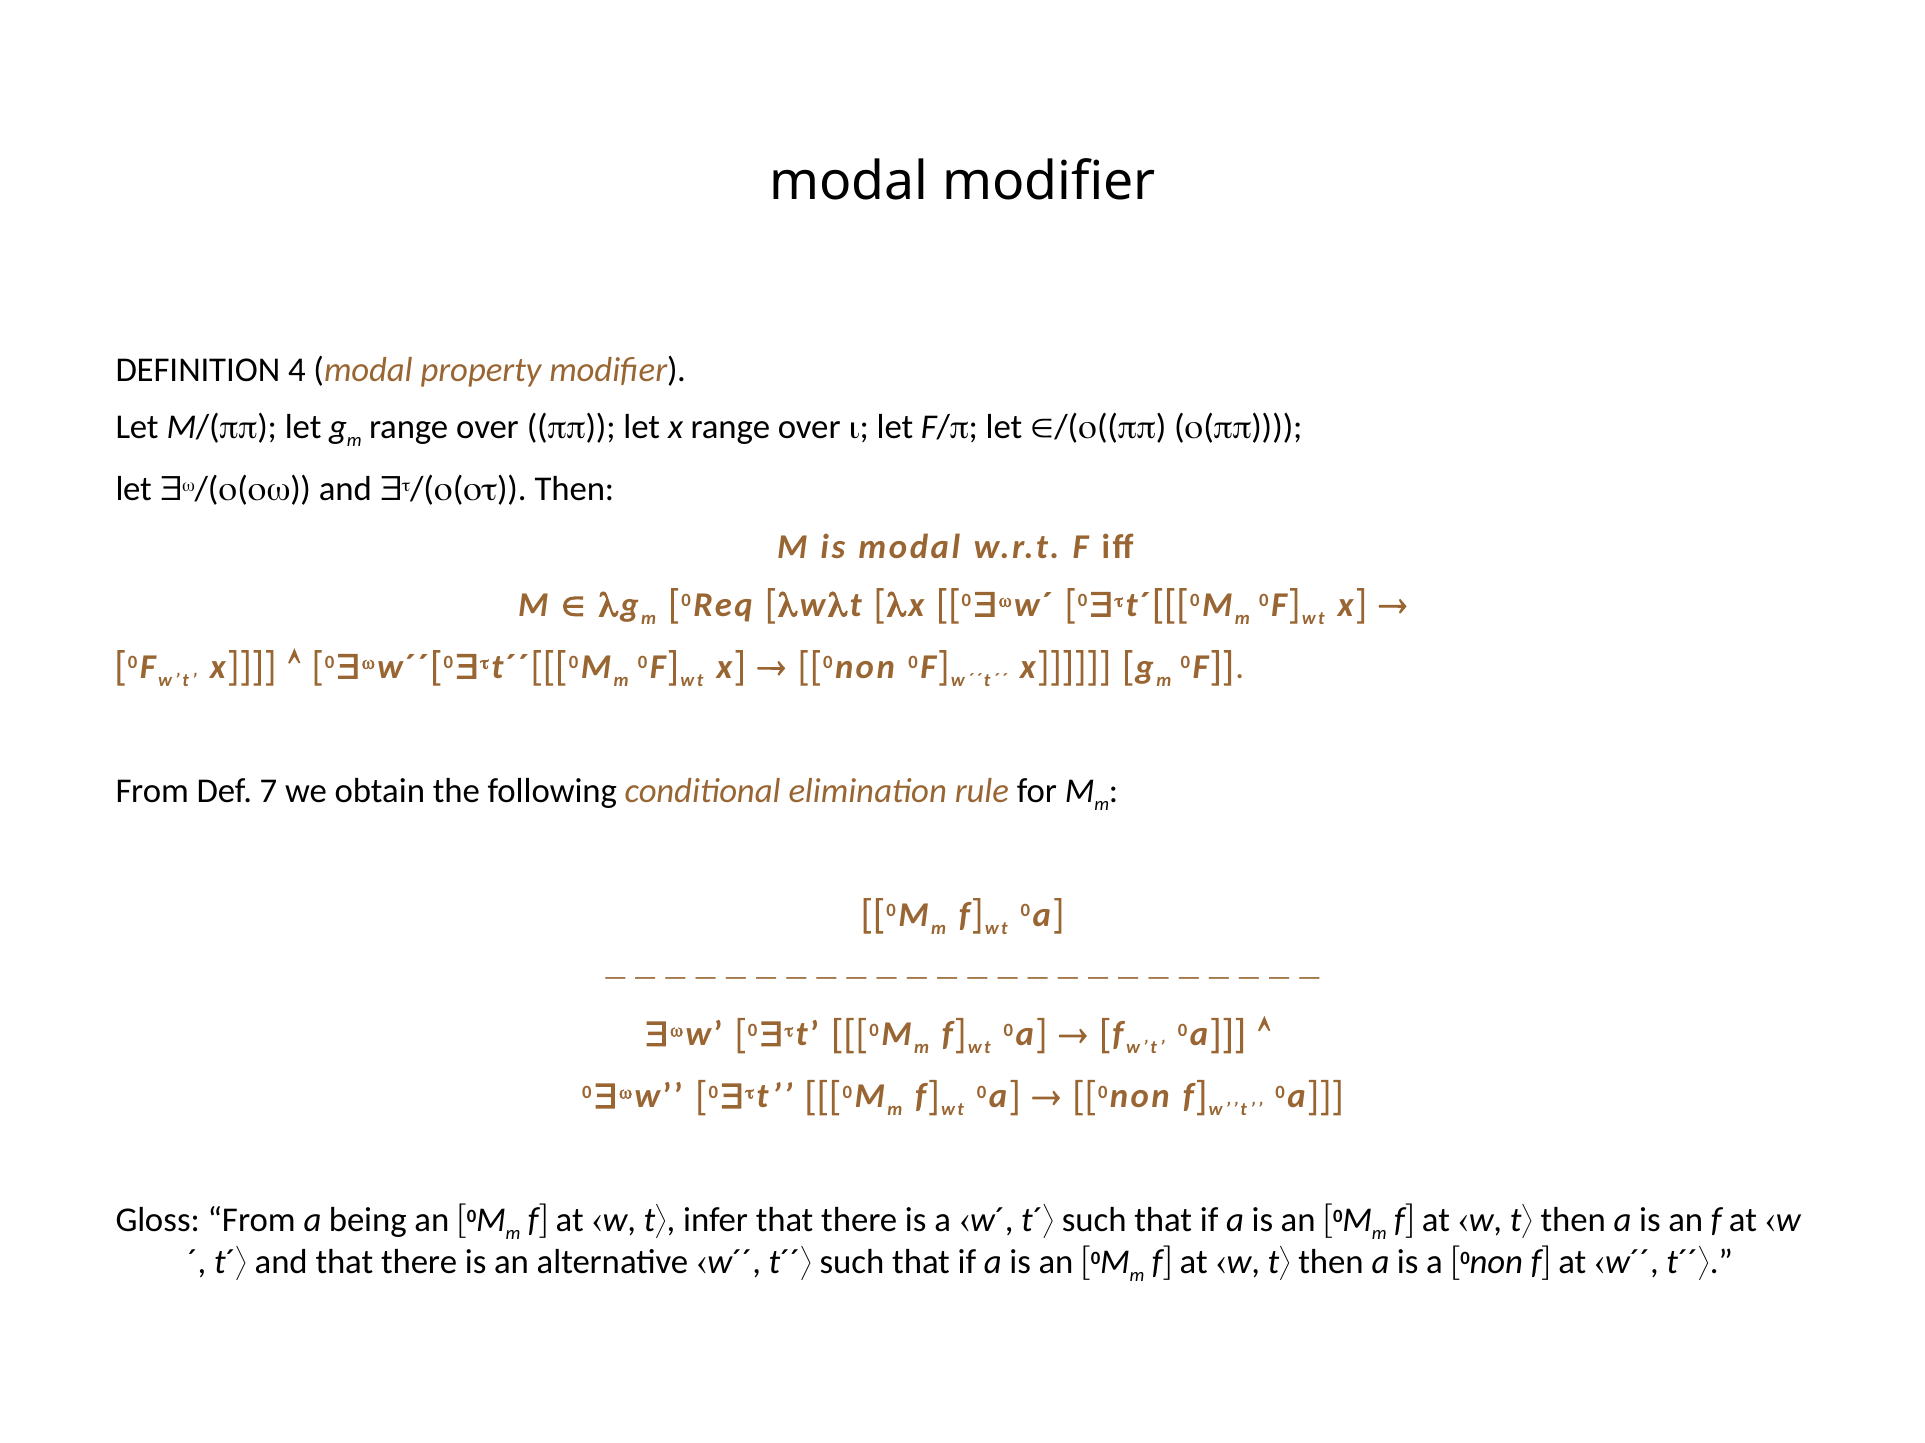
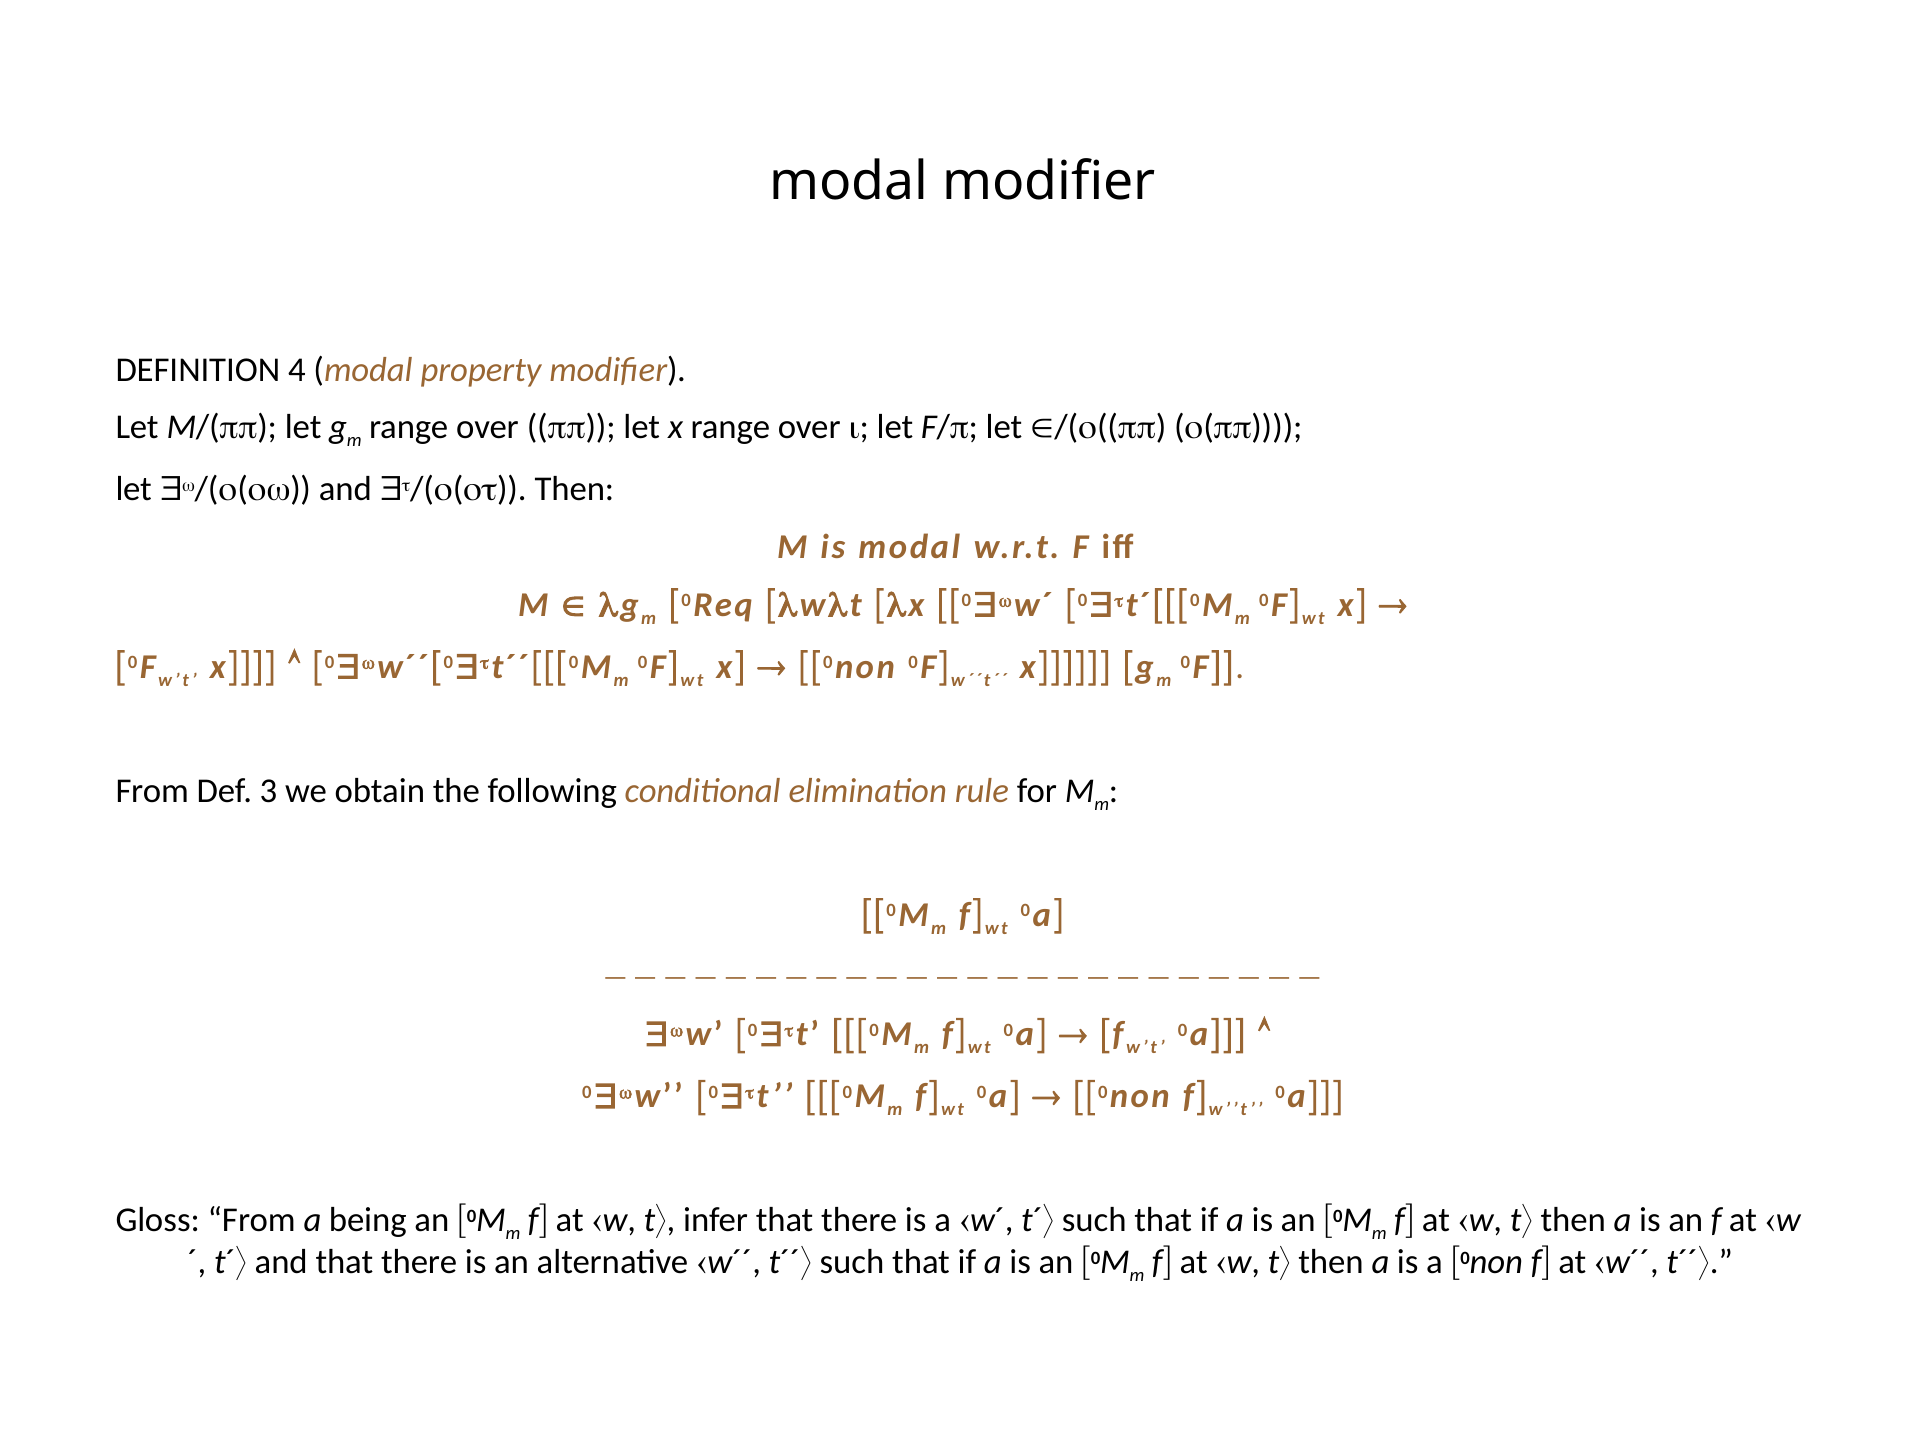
7: 7 -> 3
